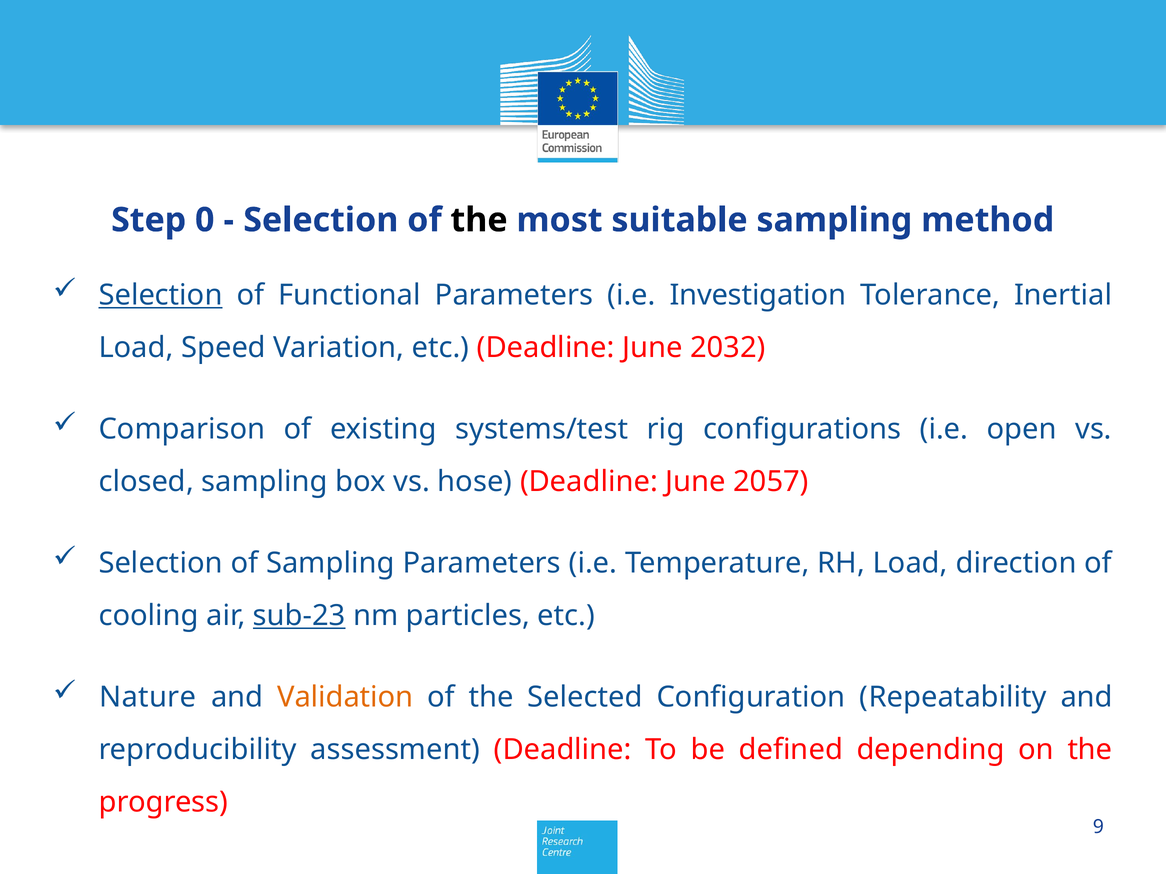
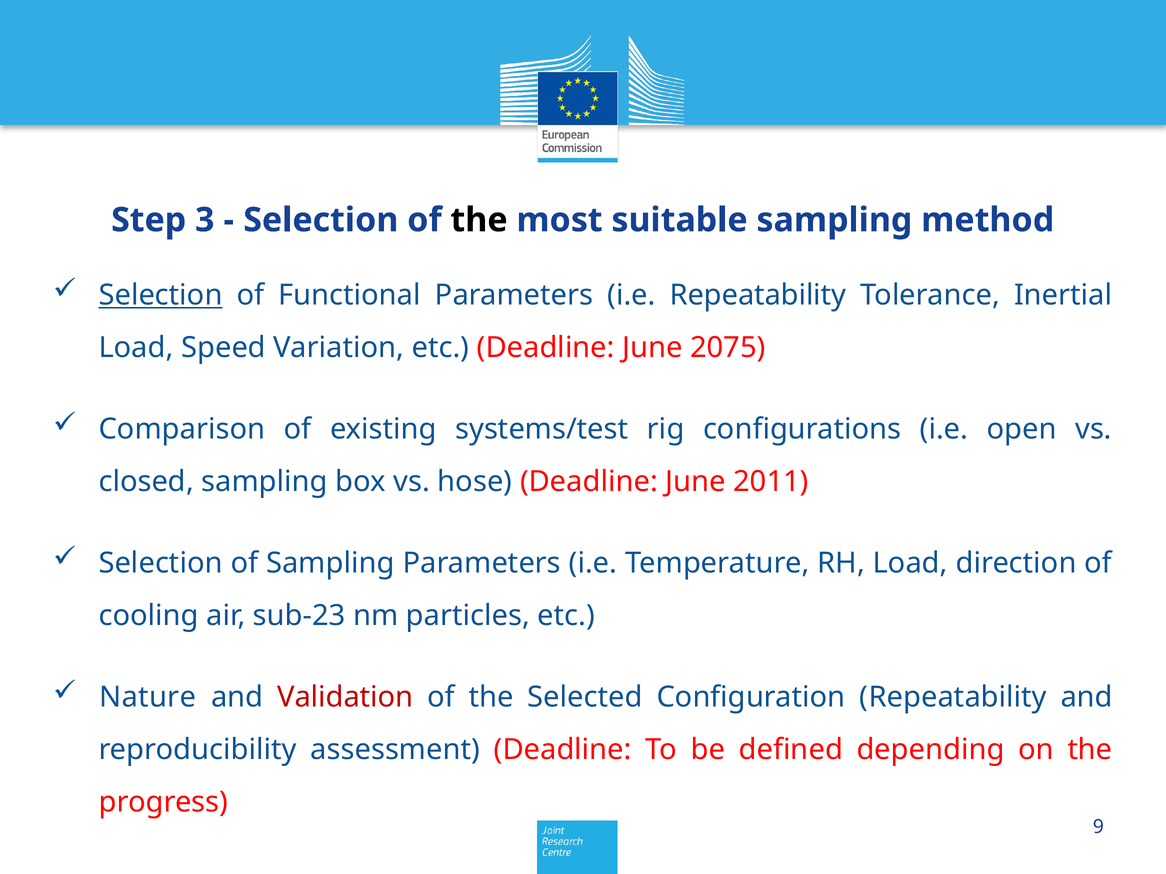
0: 0 -> 3
i.e Investigation: Investigation -> Repeatability
2032: 2032 -> 2075
2057: 2057 -> 2011
sub-23 underline: present -> none
Validation colour: orange -> red
